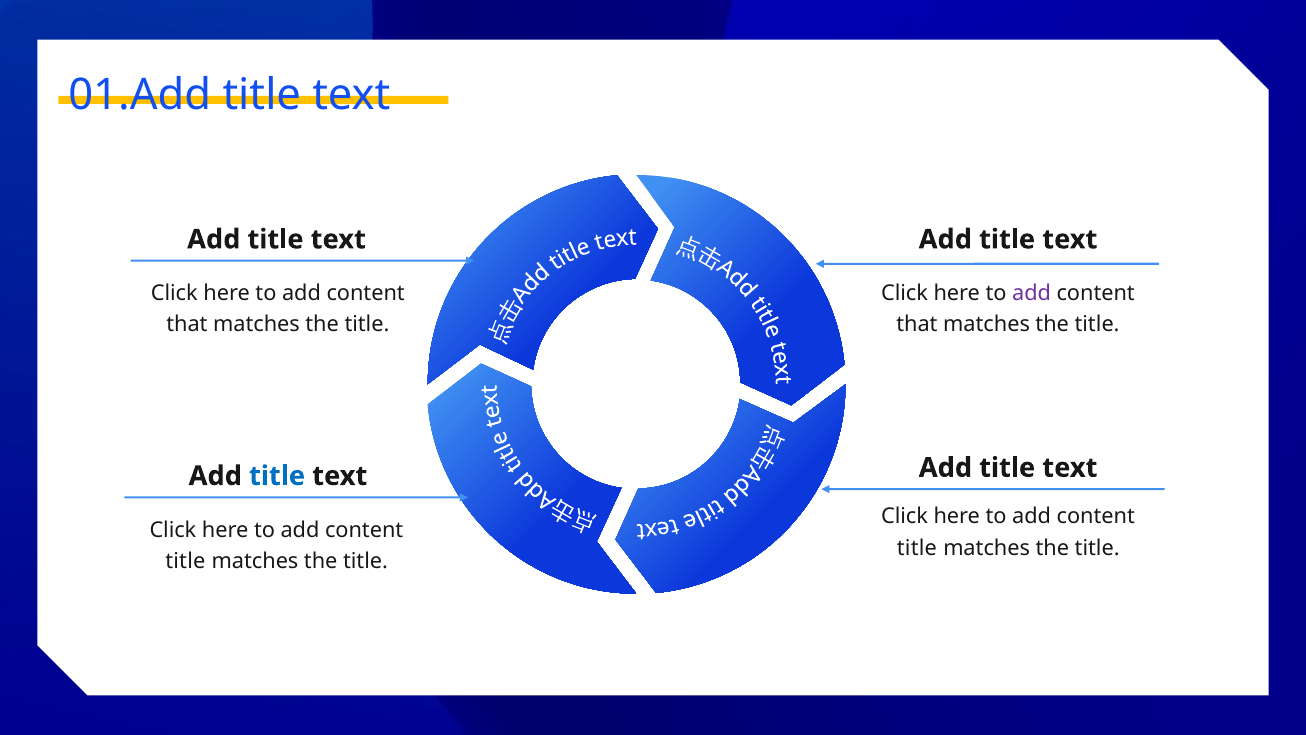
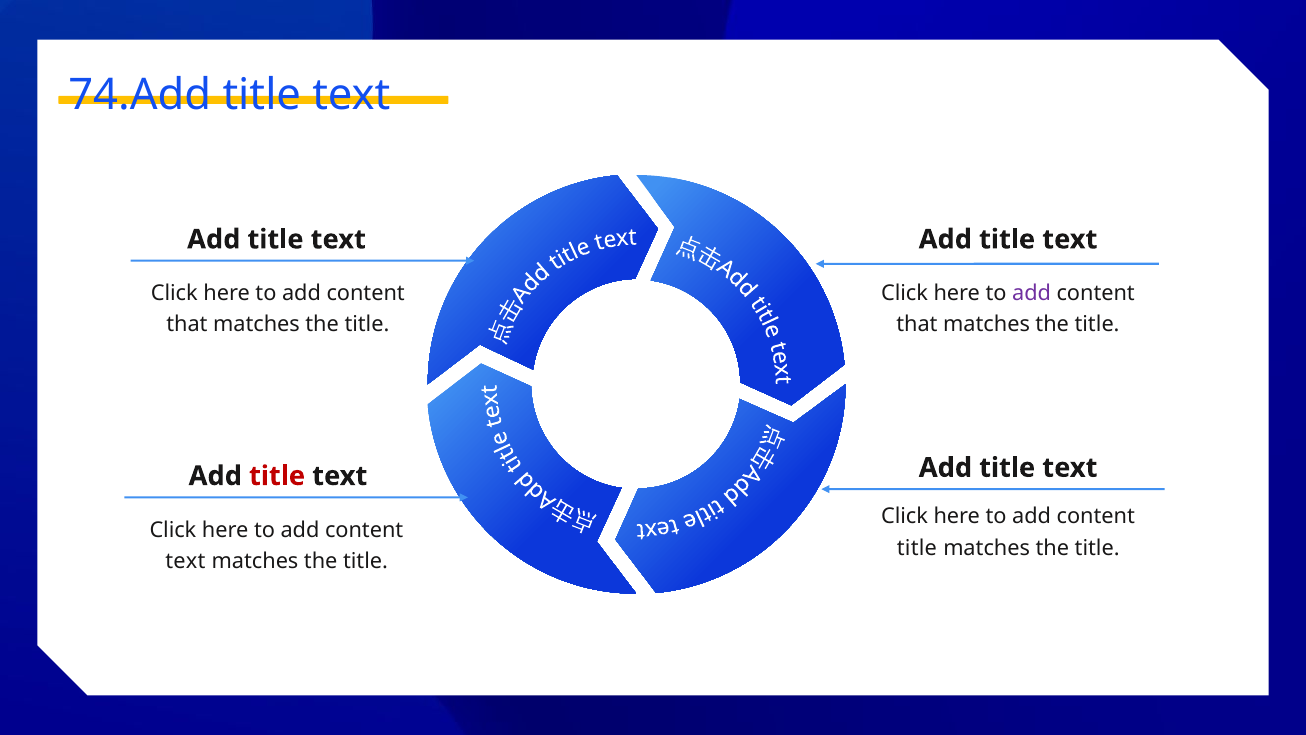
01.Add: 01.Add -> 74.Add
title at (277, 476) colour: blue -> red
title at (185, 561): title -> text
